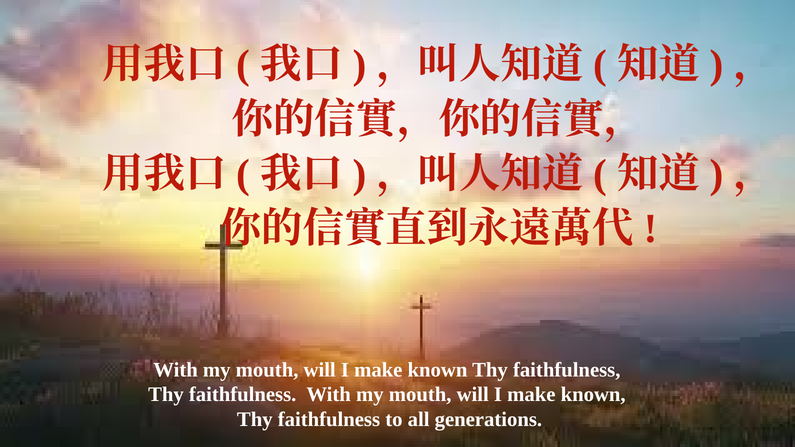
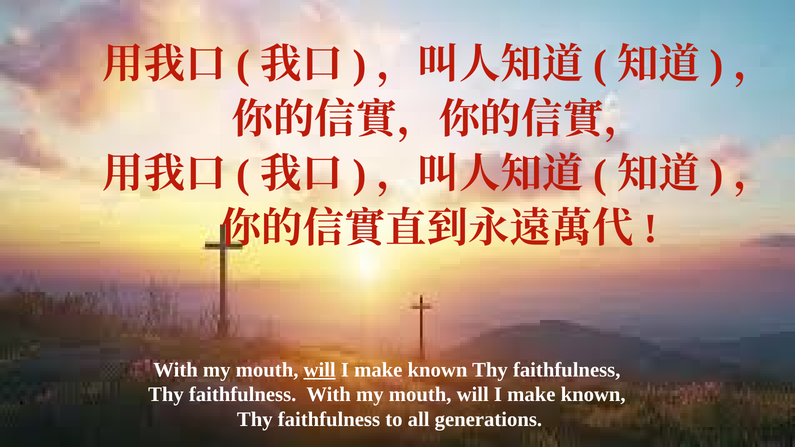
will at (320, 370) underline: none -> present
